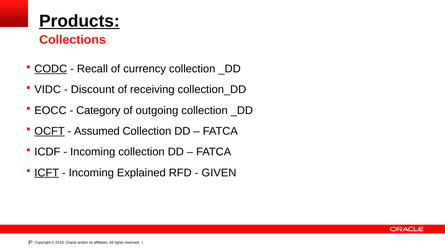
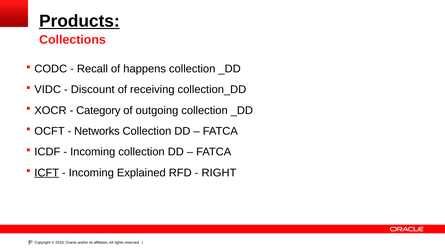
CODC underline: present -> none
currency: currency -> happens
EOCC: EOCC -> XOCR
OCFT underline: present -> none
Assumed: Assumed -> Networks
GIVEN: GIVEN -> RIGHT
